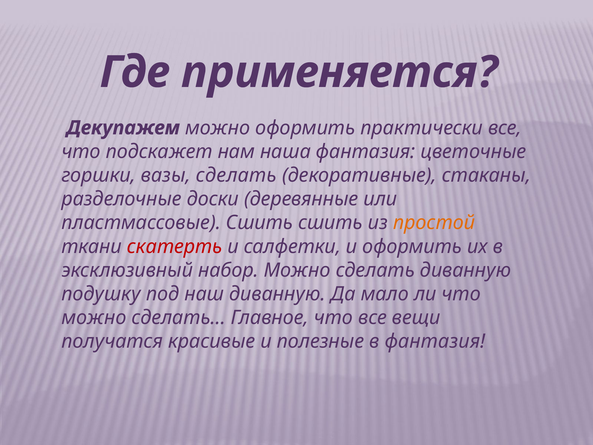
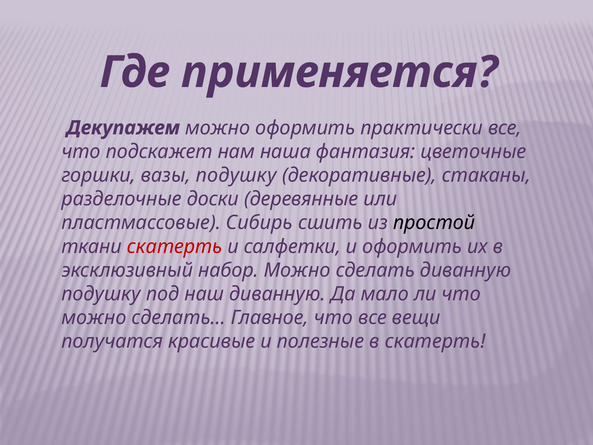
вазы сделать: сделать -> подушку
пластмассовые Сшить: Сшить -> Сибирь
простой colour: orange -> black
в фантазия: фантазия -> скатерть
